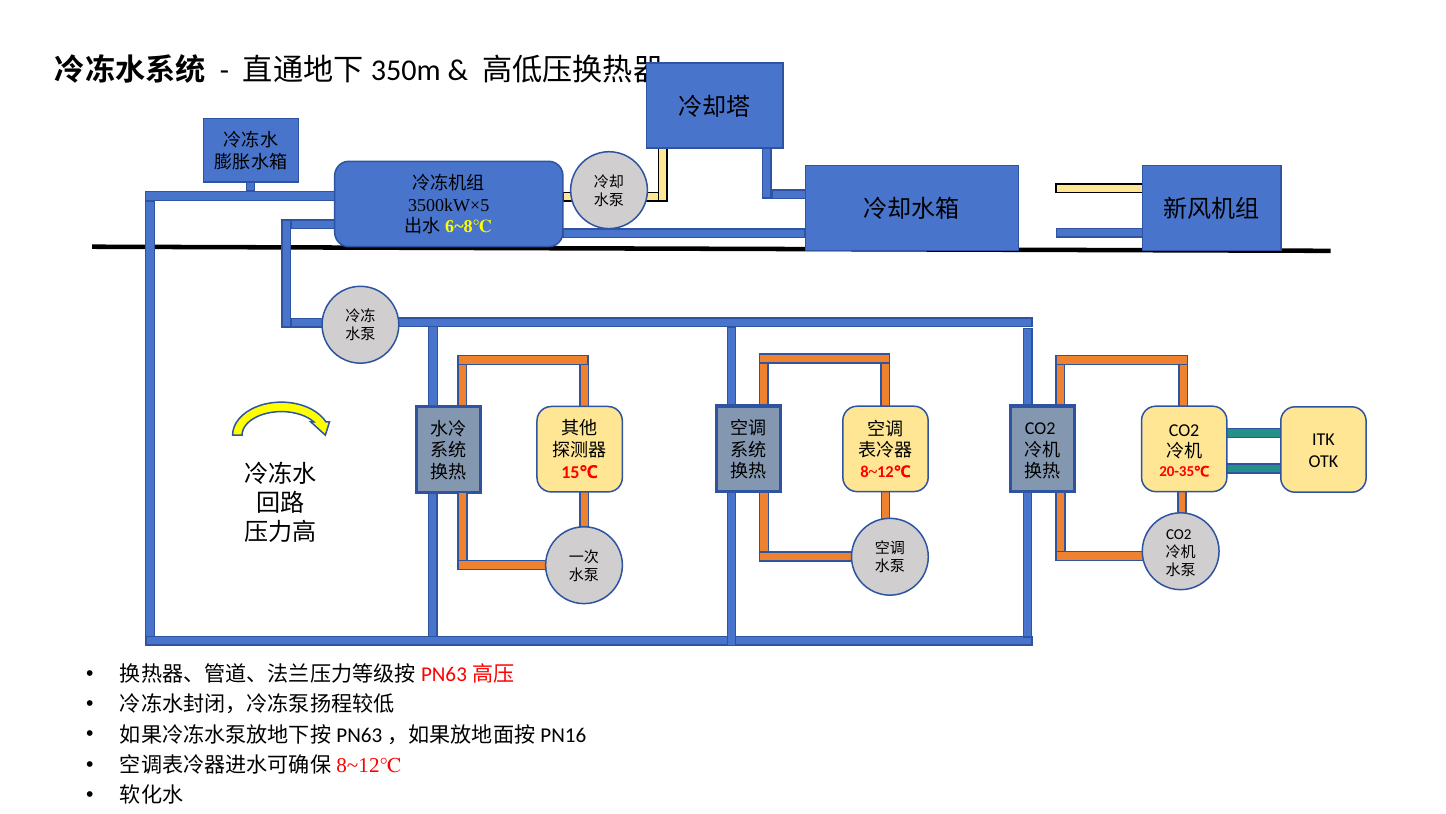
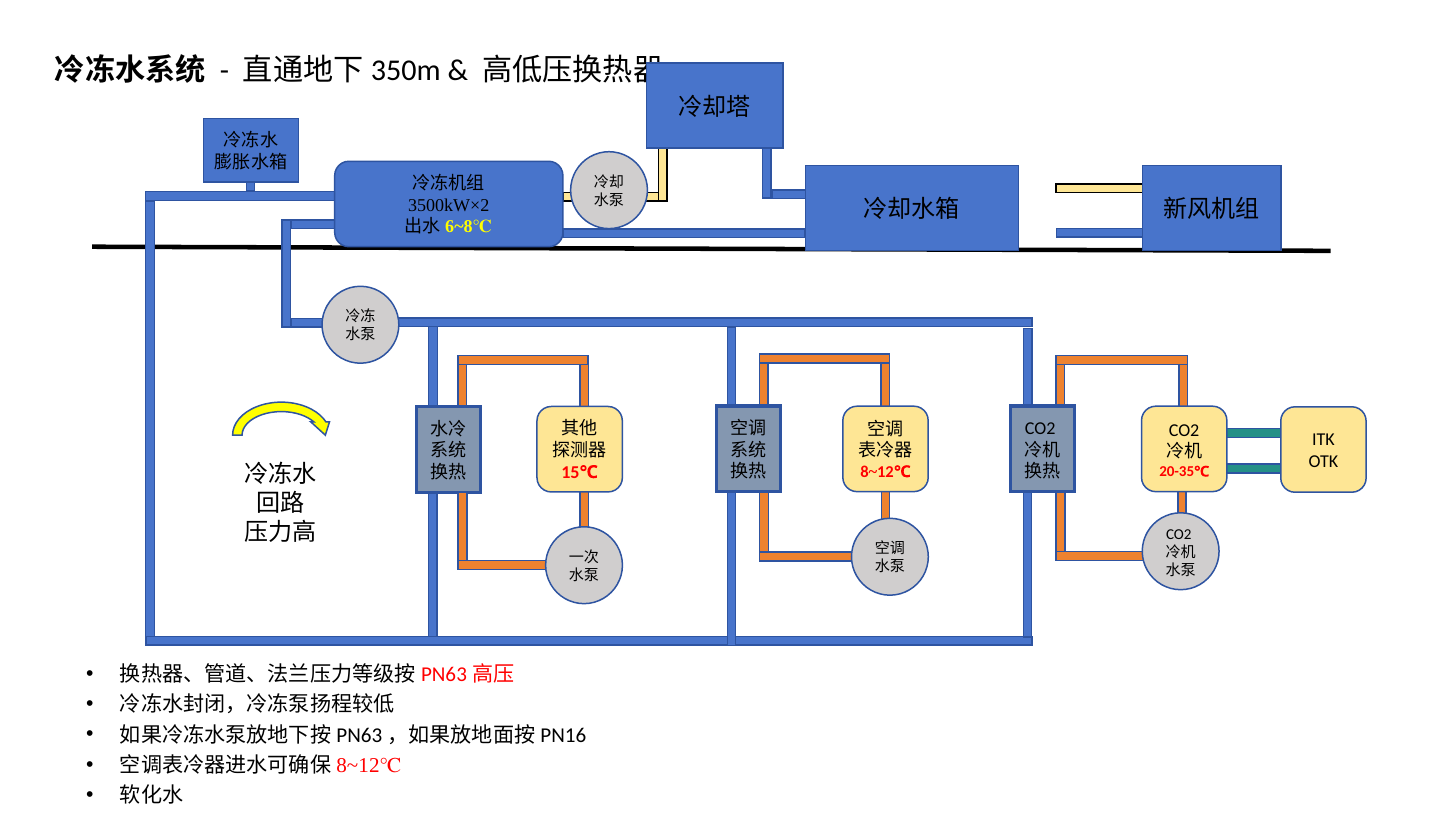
3500kW×5: 3500kW×5 -> 3500kW×2
